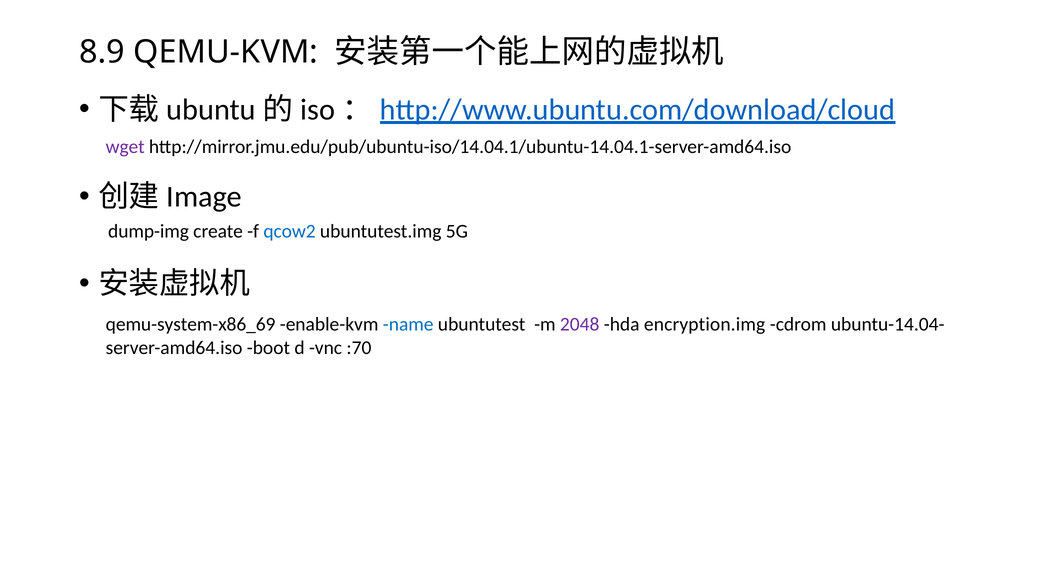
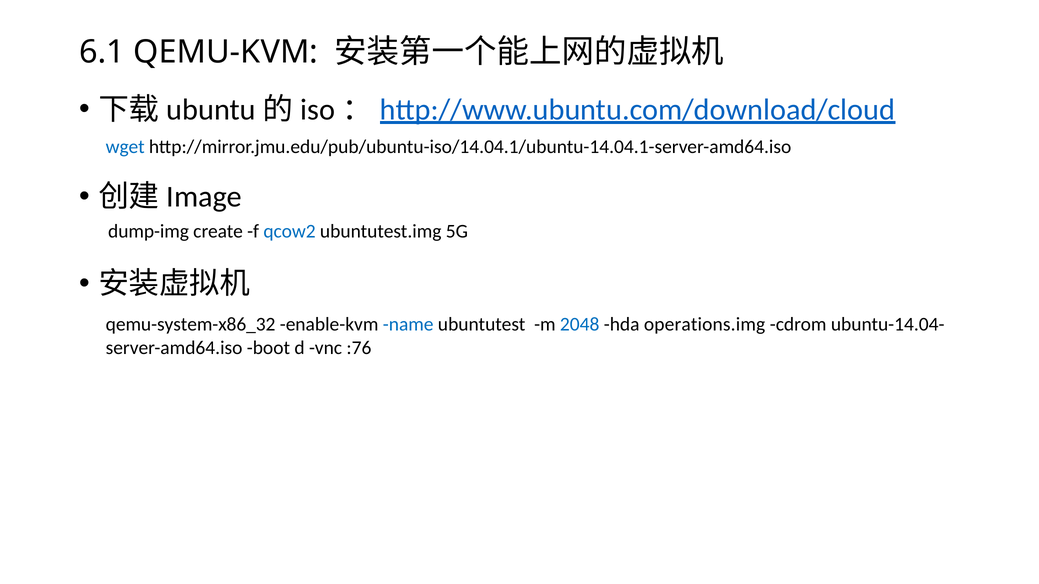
8.9: 8.9 -> 6.1
wget colour: purple -> blue
qemu-system-x86_69: qemu-system-x86_69 -> qemu-system-x86_32
2048 colour: purple -> blue
encryption.img: encryption.img -> operations.img
:70: :70 -> :76
